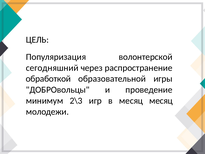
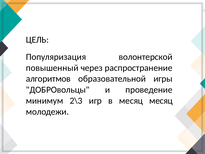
сегодняшний: сегодняшний -> повышенный
обработкой: обработкой -> алгоритмов
